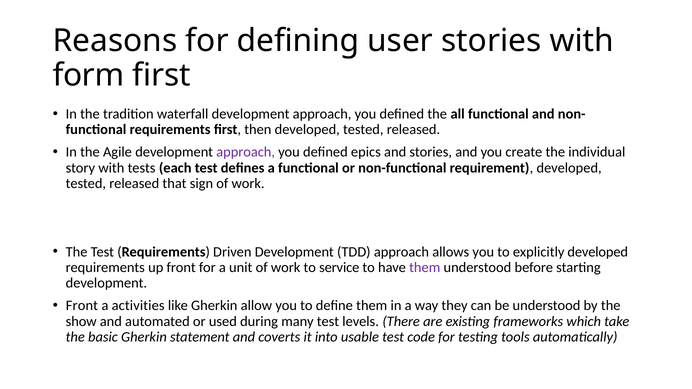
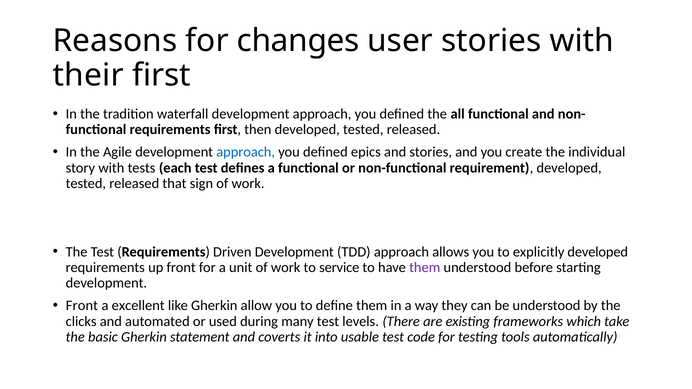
defining: defining -> changes
form: form -> their
approach at (246, 152) colour: purple -> blue
activities: activities -> excellent
show: show -> clicks
